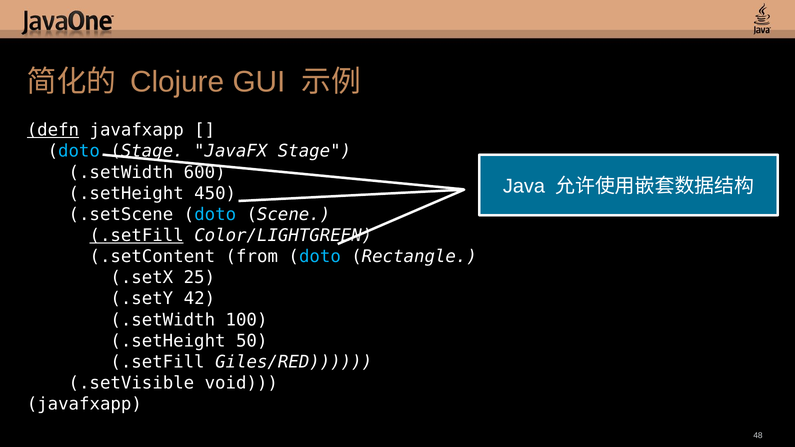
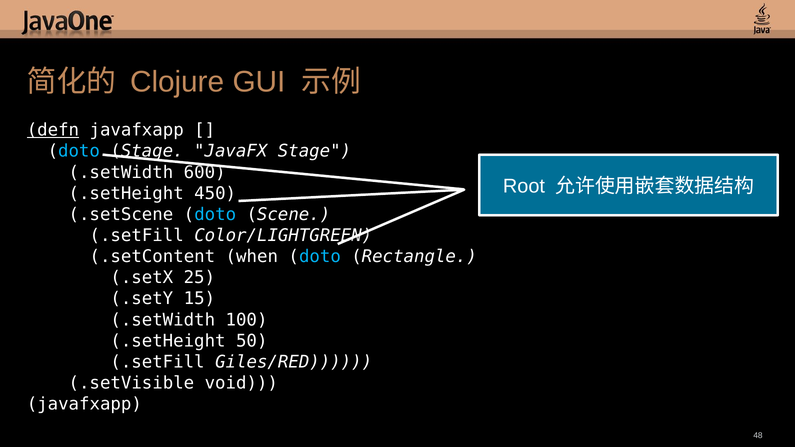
Java: Java -> Root
.setFill at (137, 236) underline: present -> none
from: from -> when
42: 42 -> 15
